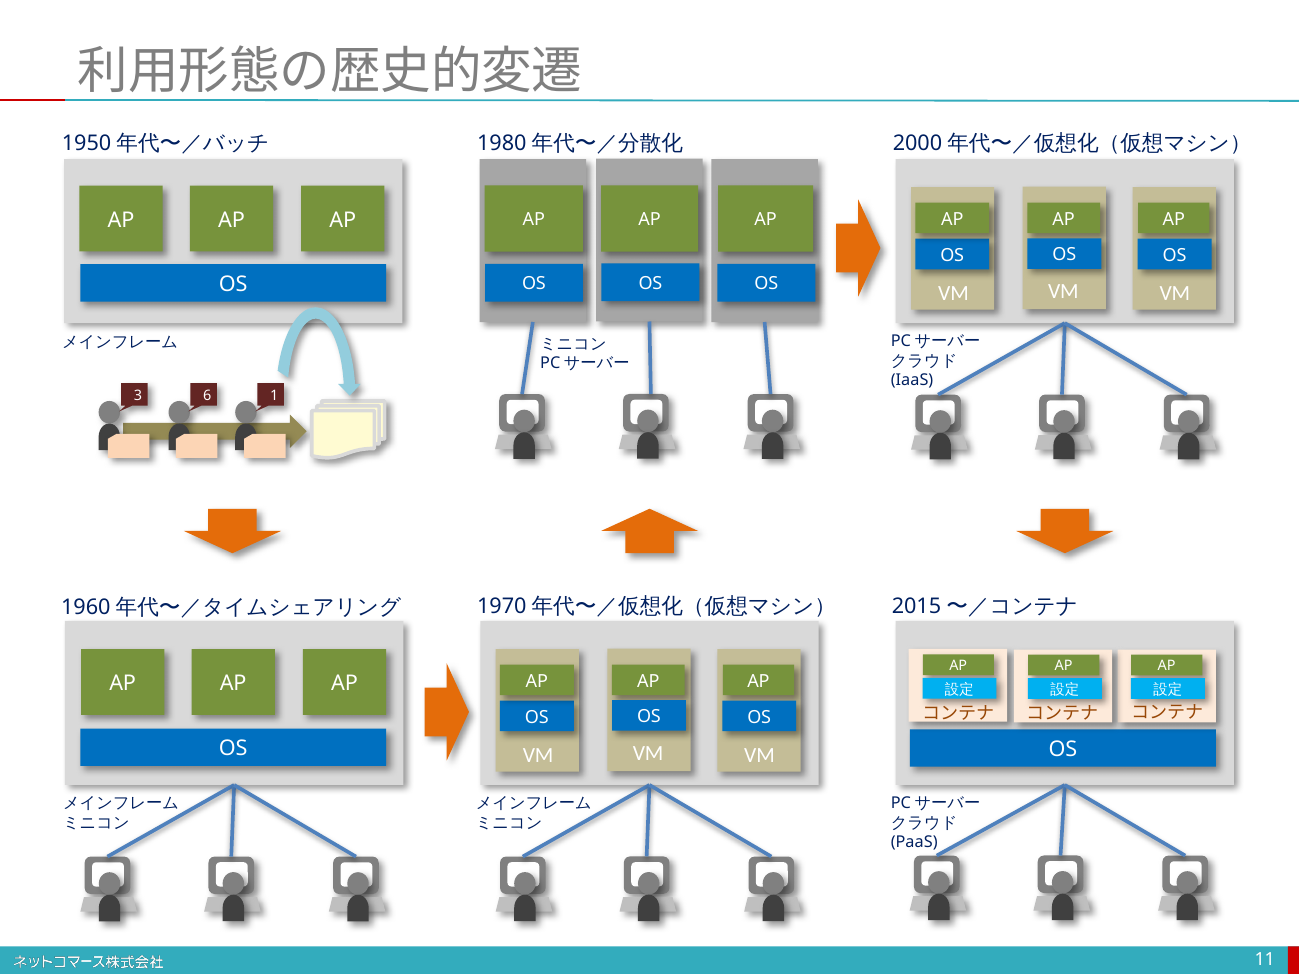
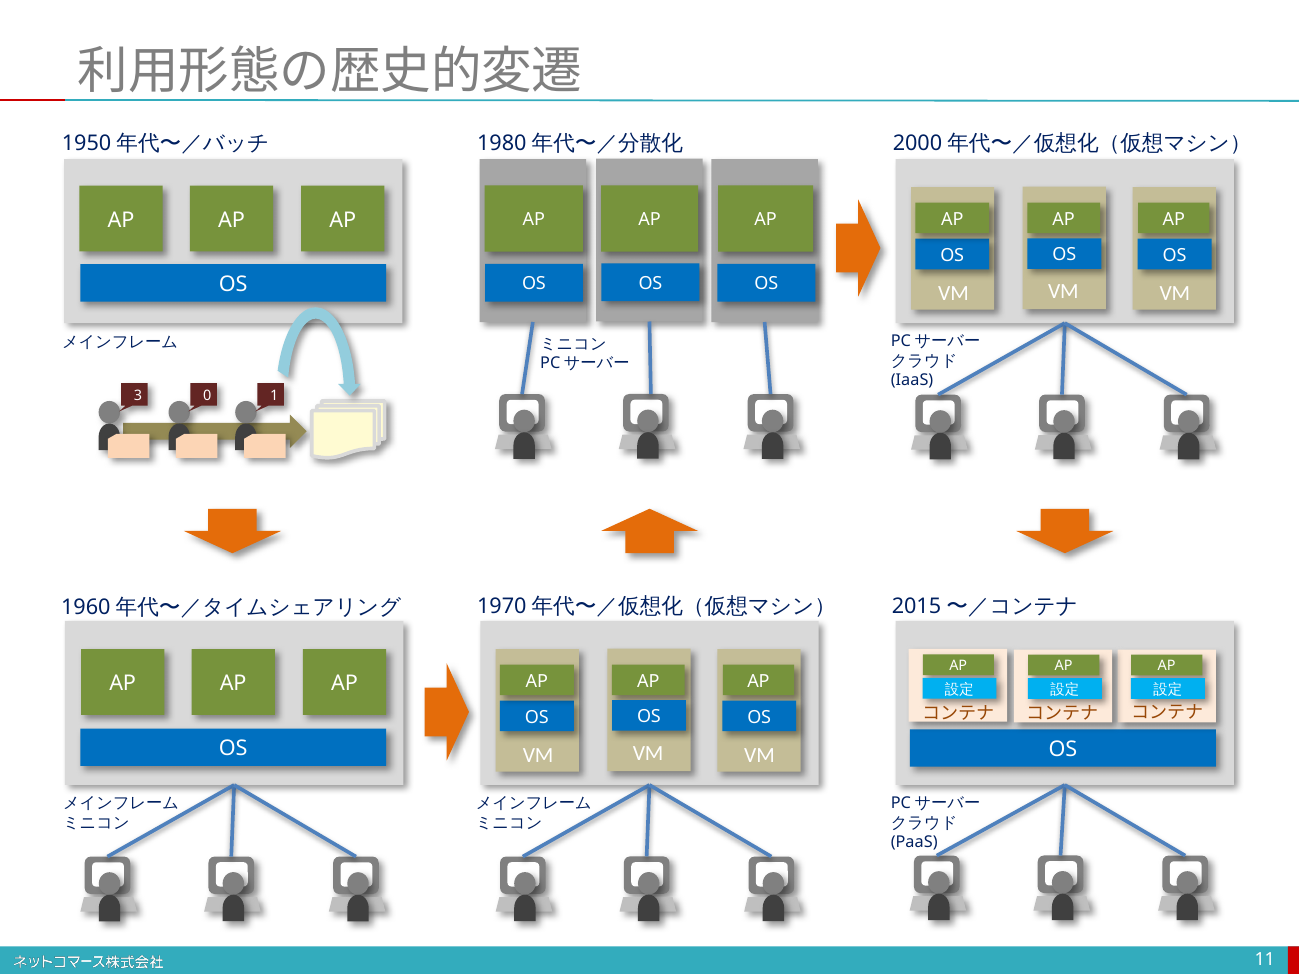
6: 6 -> 0
